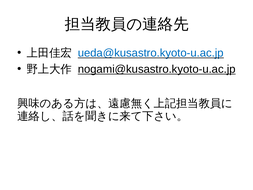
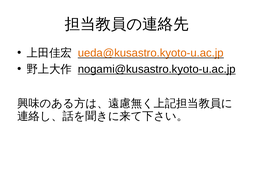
ueda@kusastro.kyoto-u.ac.jp colour: blue -> orange
